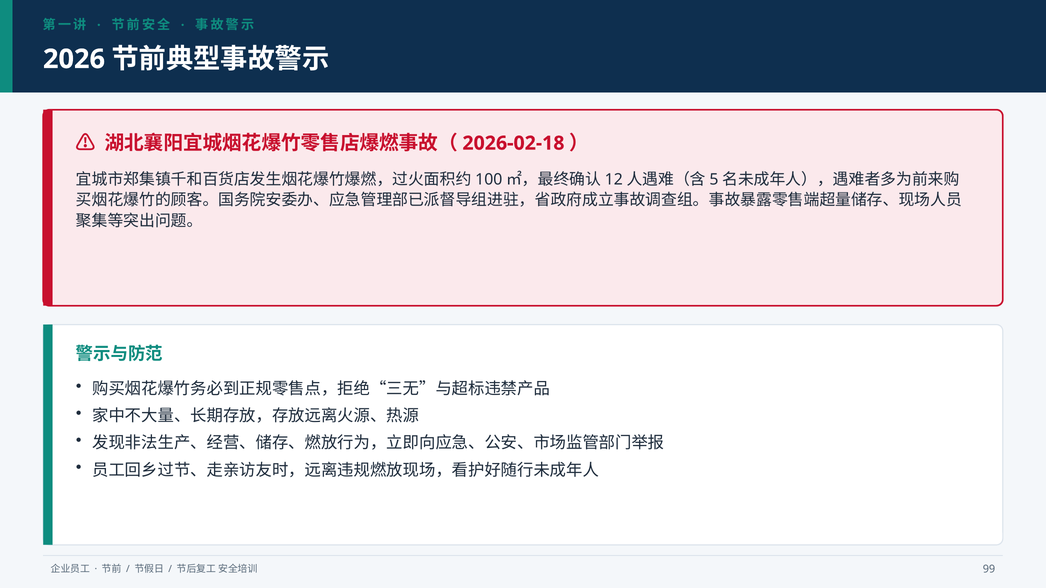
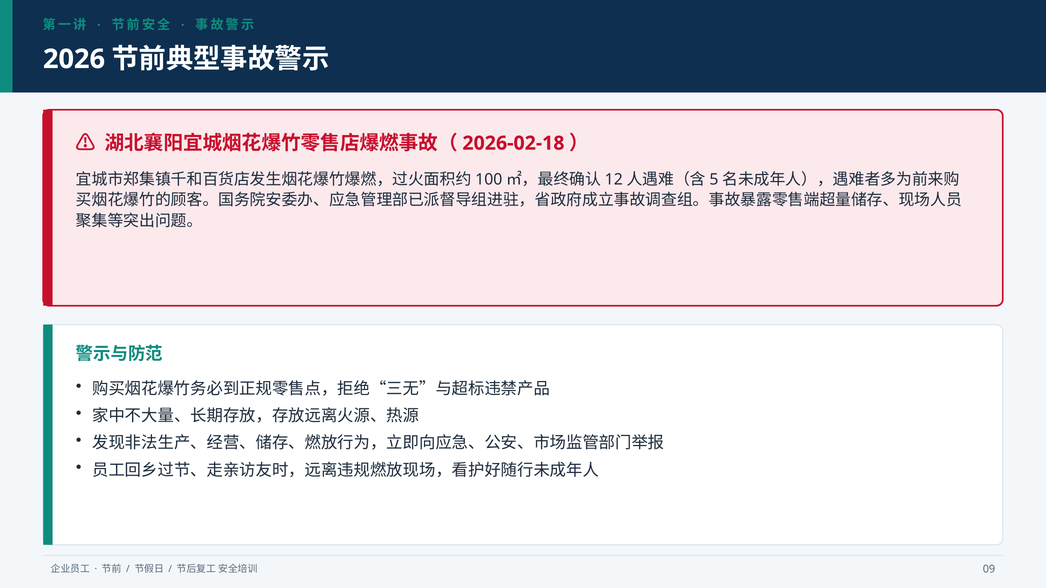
99: 99 -> 09
